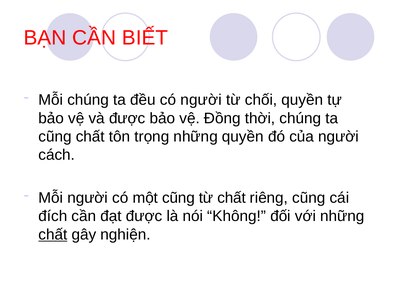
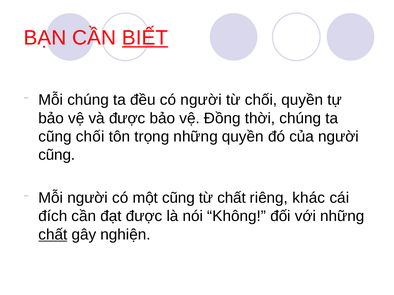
BIẾT underline: none -> present
cũng chất: chất -> chối
cách at (57, 155): cách -> cũng
riêng cũng: cũng -> khác
